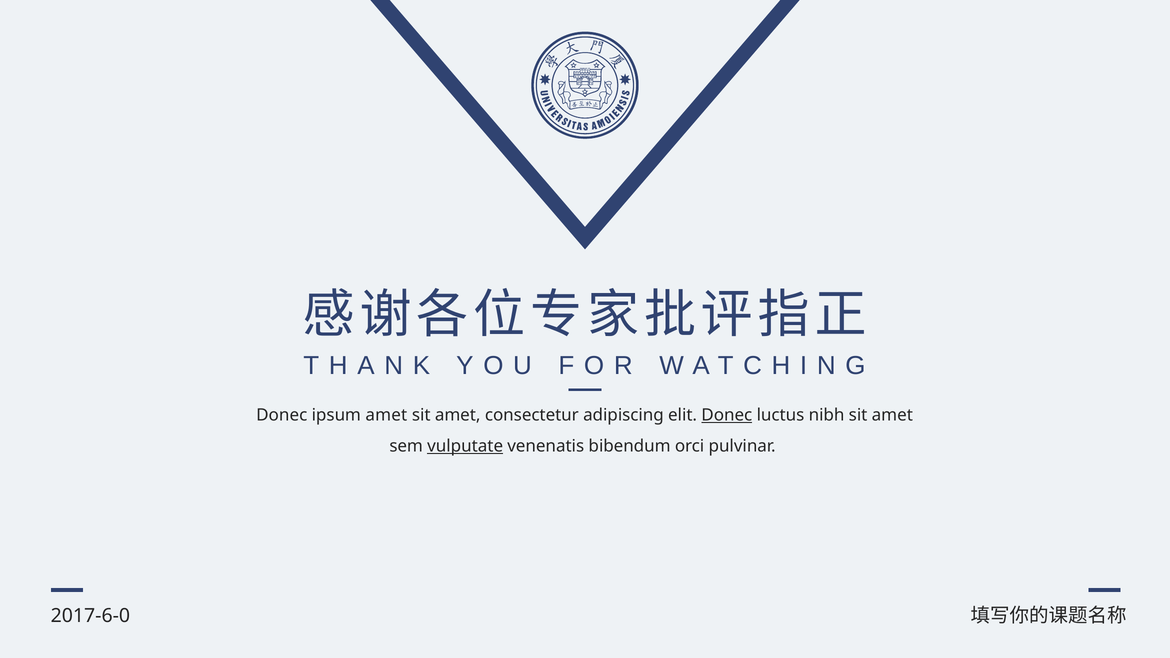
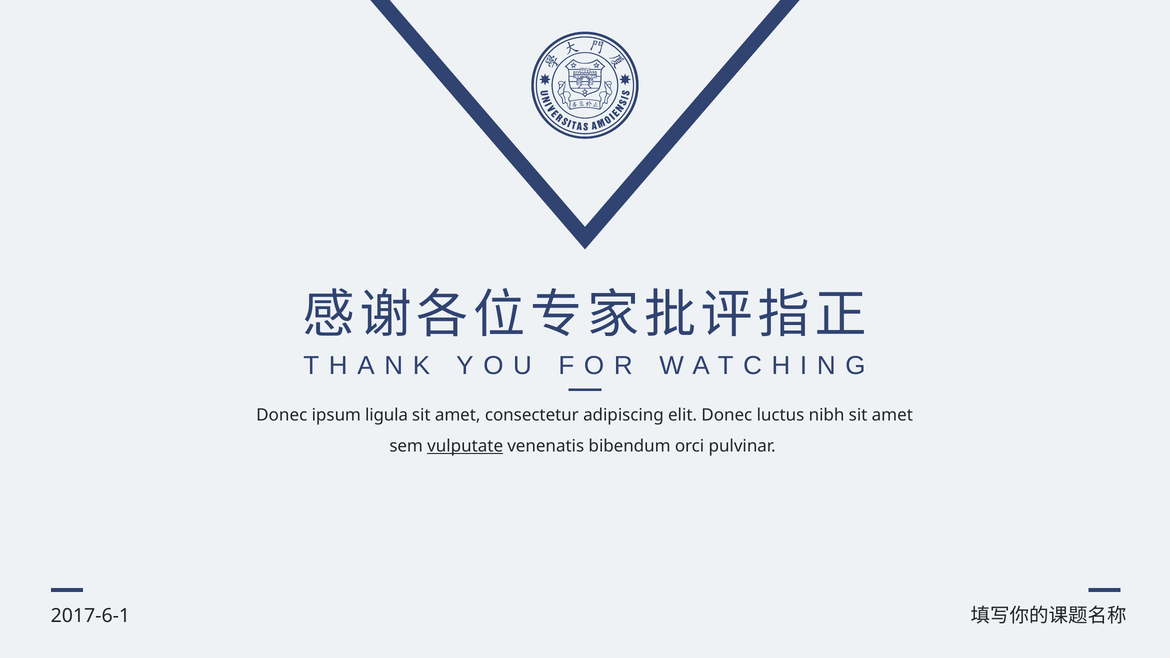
ipsum amet: amet -> ligula
Donec at (727, 415) underline: present -> none
2017-6-0: 2017-6-0 -> 2017-6-1
